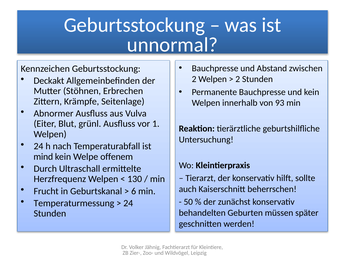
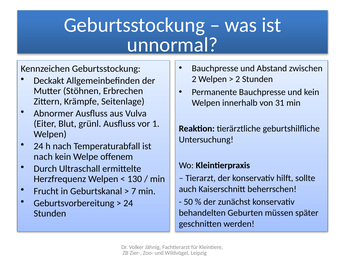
93: 93 -> 31
mind at (43, 156): mind -> nach
6: 6 -> 7
Temperaturmessung: Temperaturmessung -> Geburtsvorbereitung
